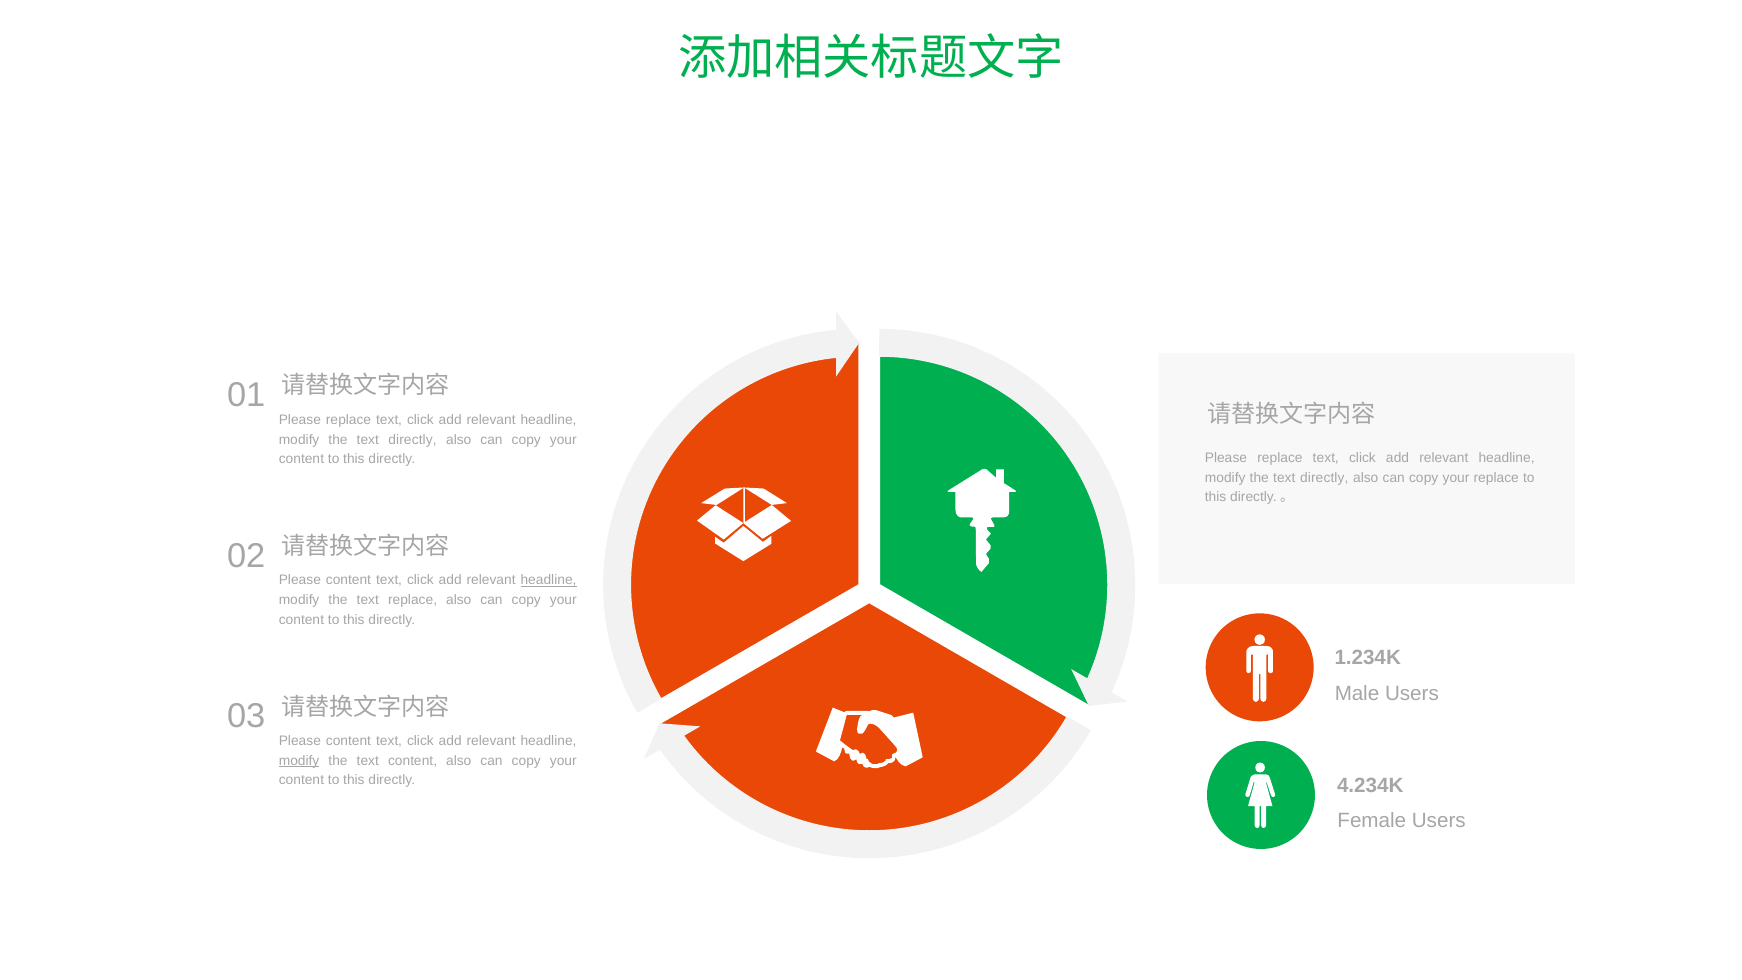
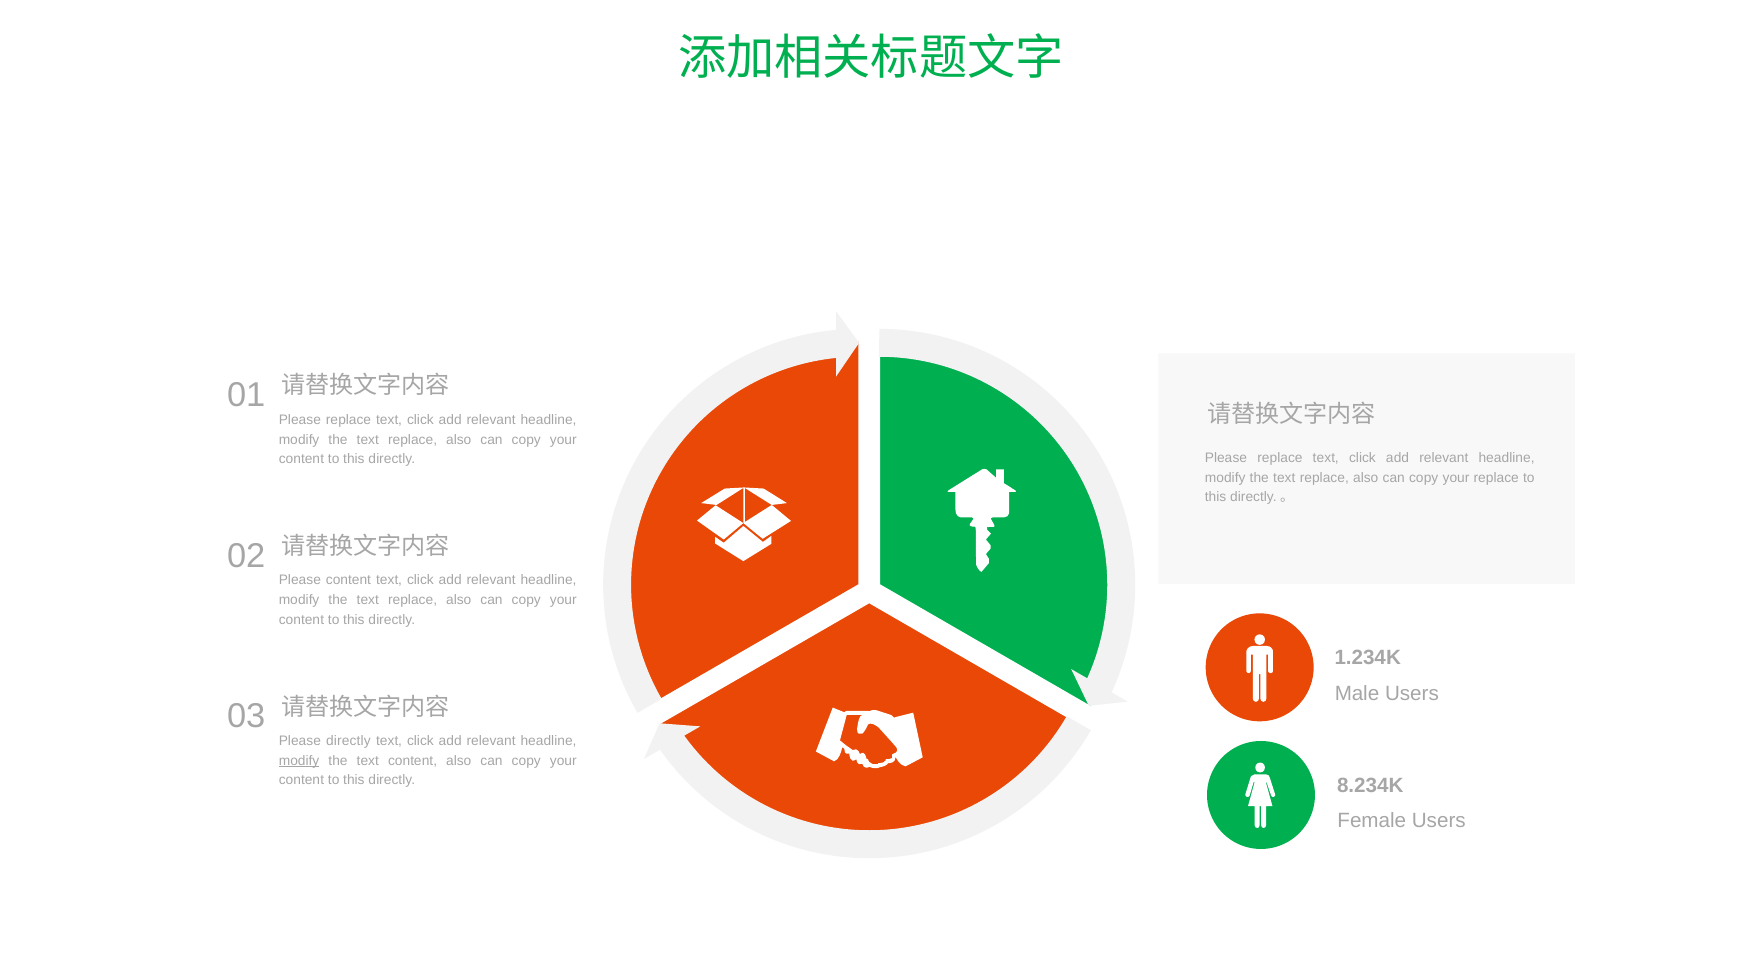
directly at (413, 439): directly -> replace
directly at (1324, 478): directly -> replace
headline at (549, 580) underline: present -> none
content at (348, 741): content -> directly
4.234K: 4.234K -> 8.234K
